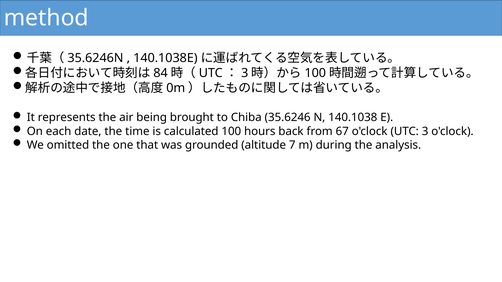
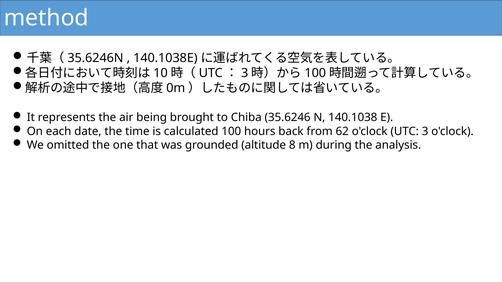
84: 84 -> 10
67: 67 -> 62
7: 7 -> 8
